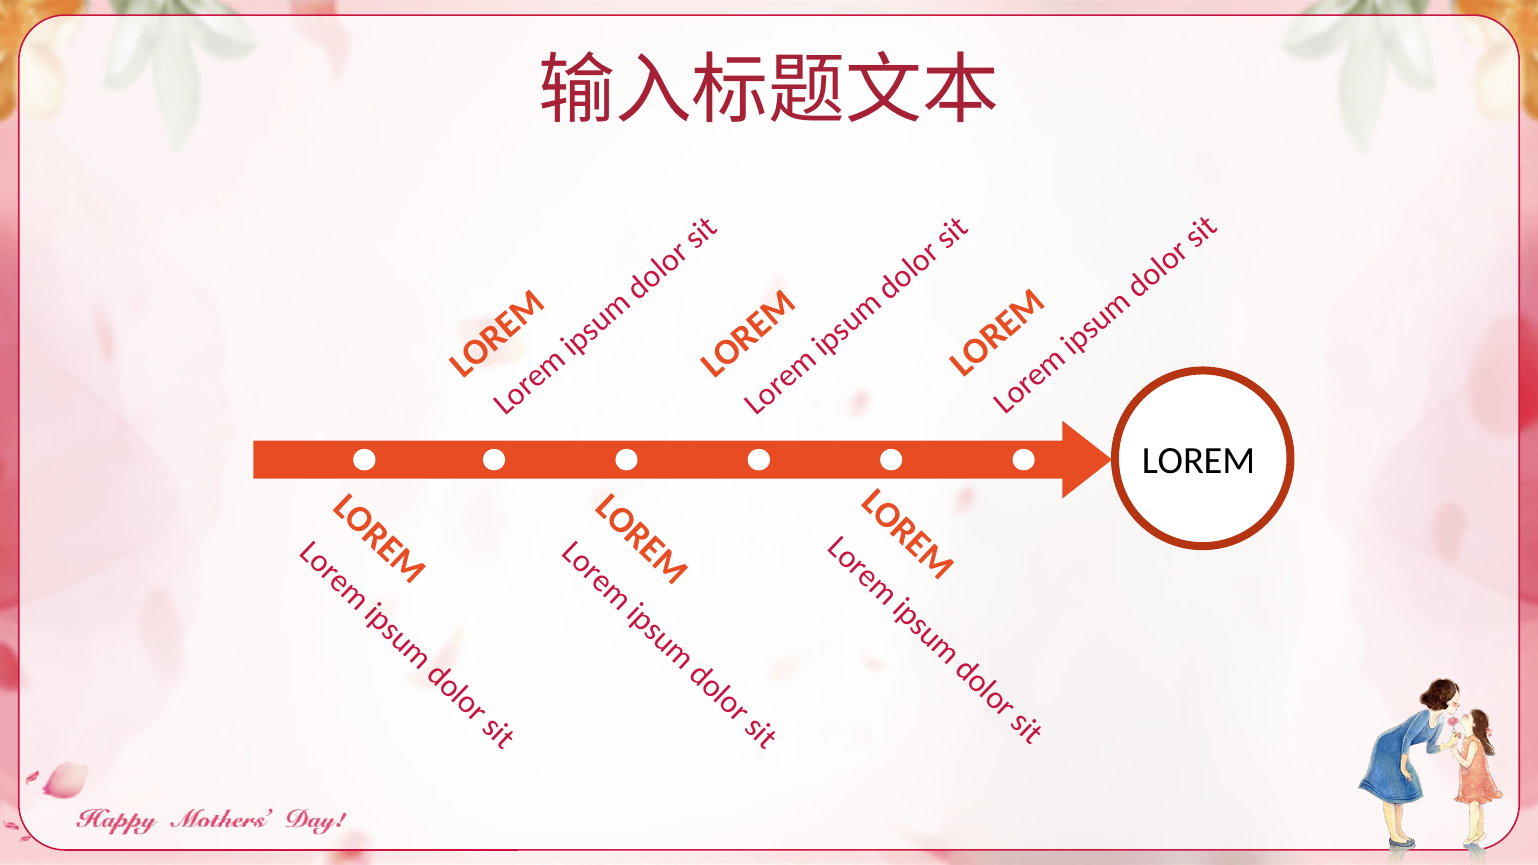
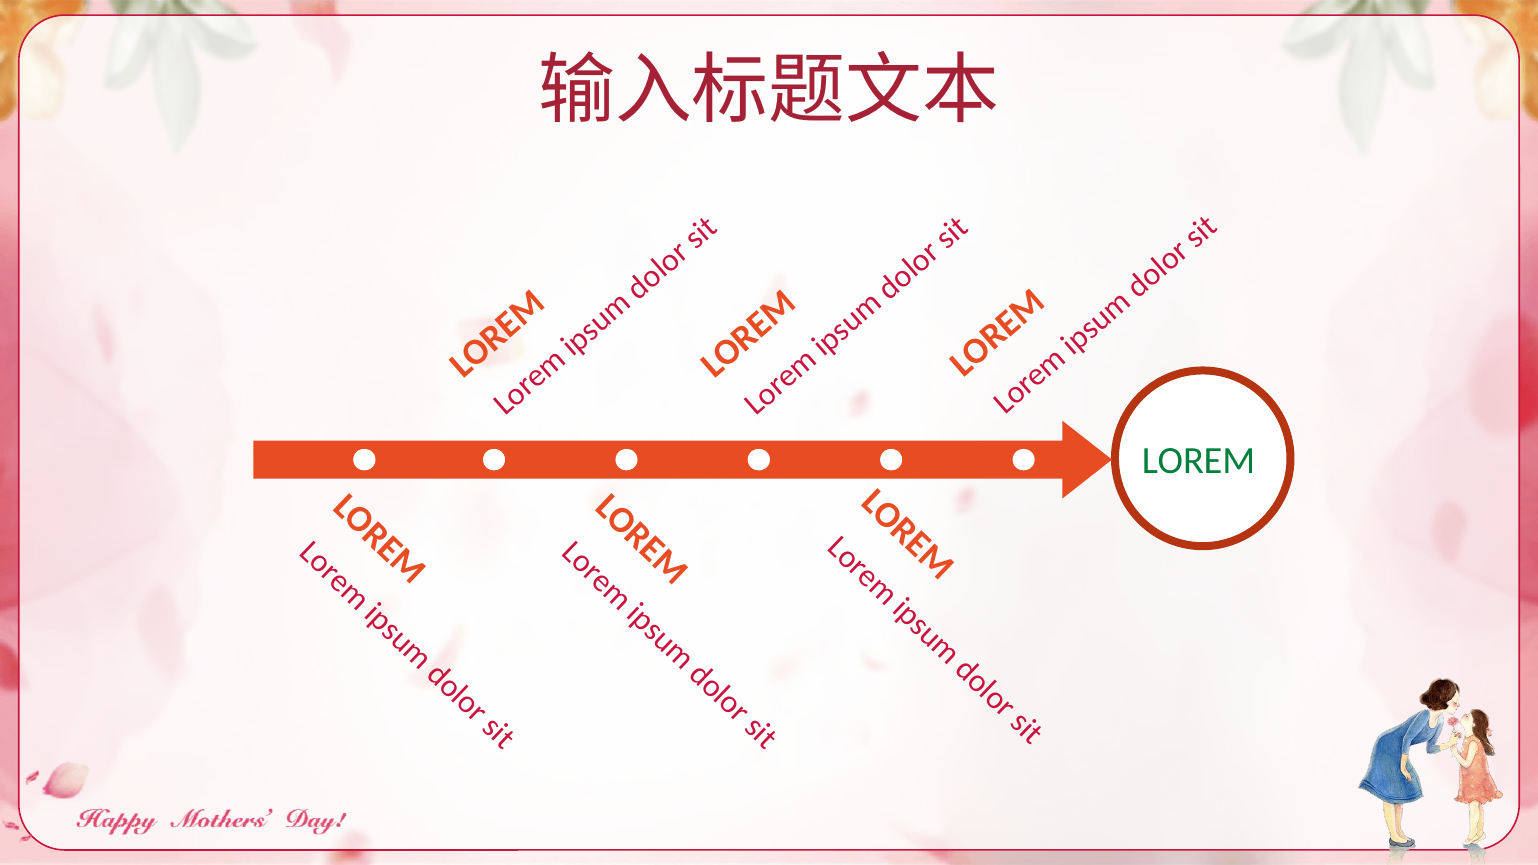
LOREM colour: black -> green
